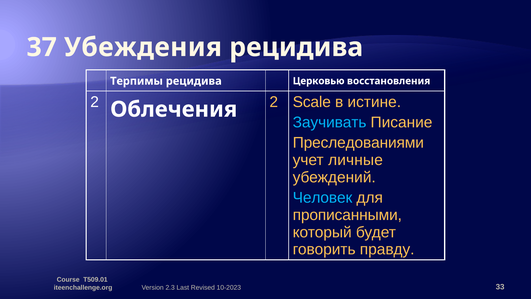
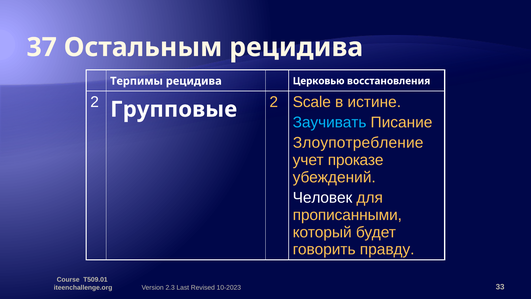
Убеждения: Убеждения -> Остальным
Облечения: Облечения -> Групповые
Преследованиями: Преследованиями -> Злоупотребление
личные: личные -> проказе
Человек colour: light blue -> white
